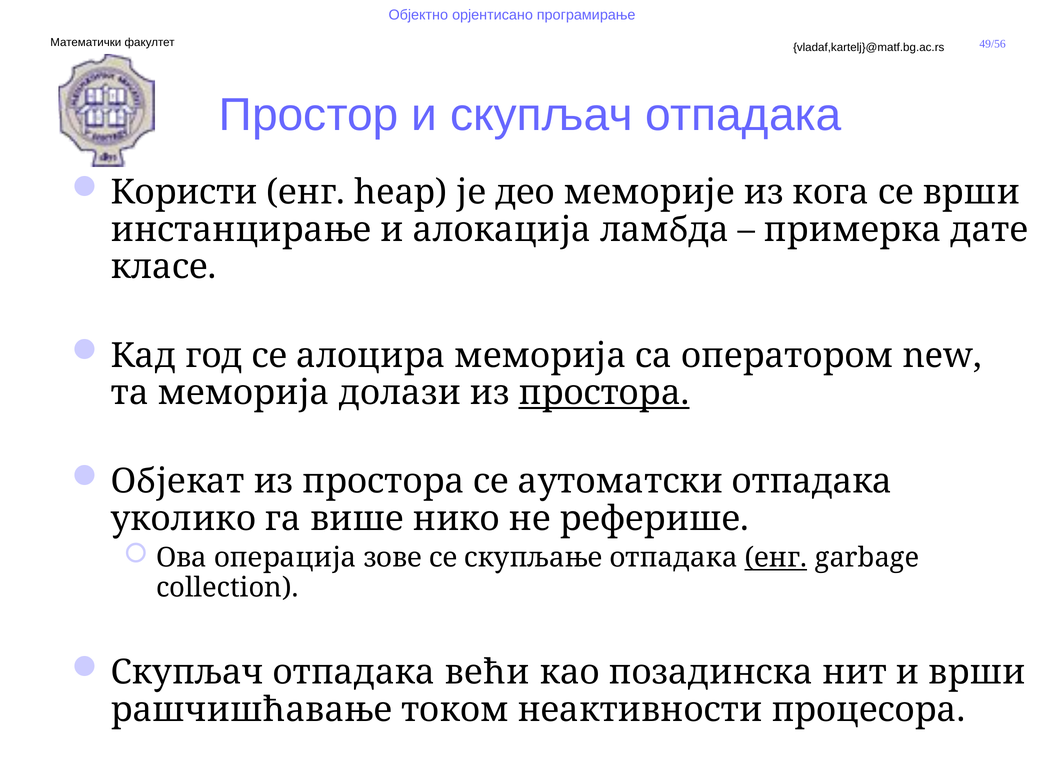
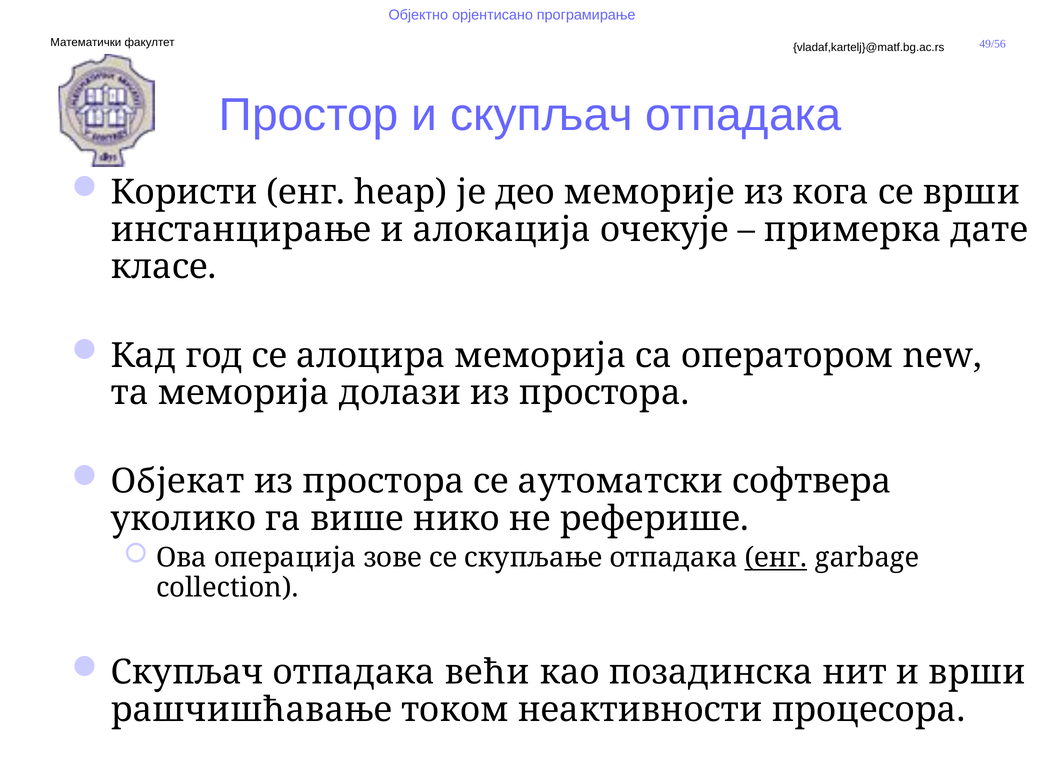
ламбда: ламбда -> очекује
простора at (604, 393) underline: present -> none
аутоматски отпадака: отпадака -> софтвера
